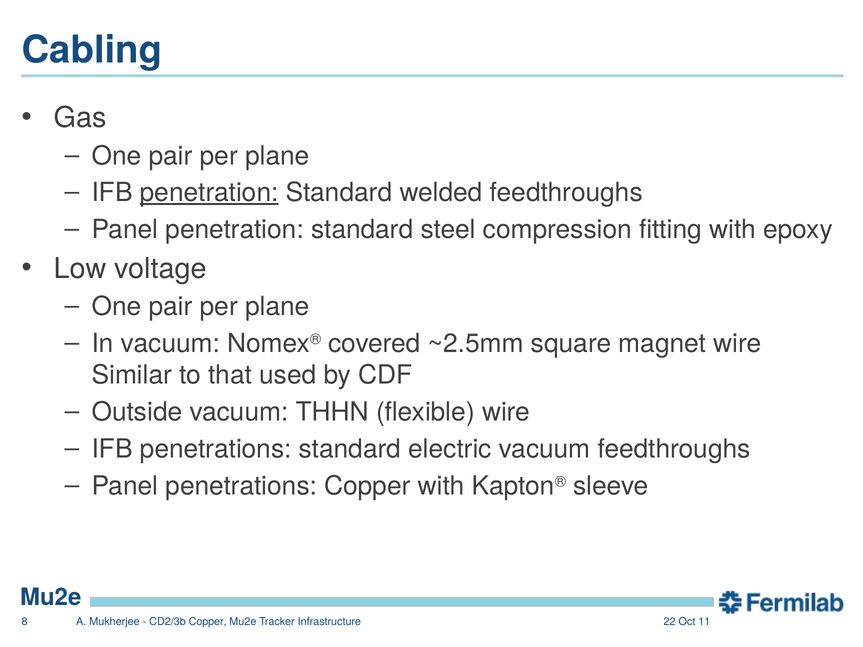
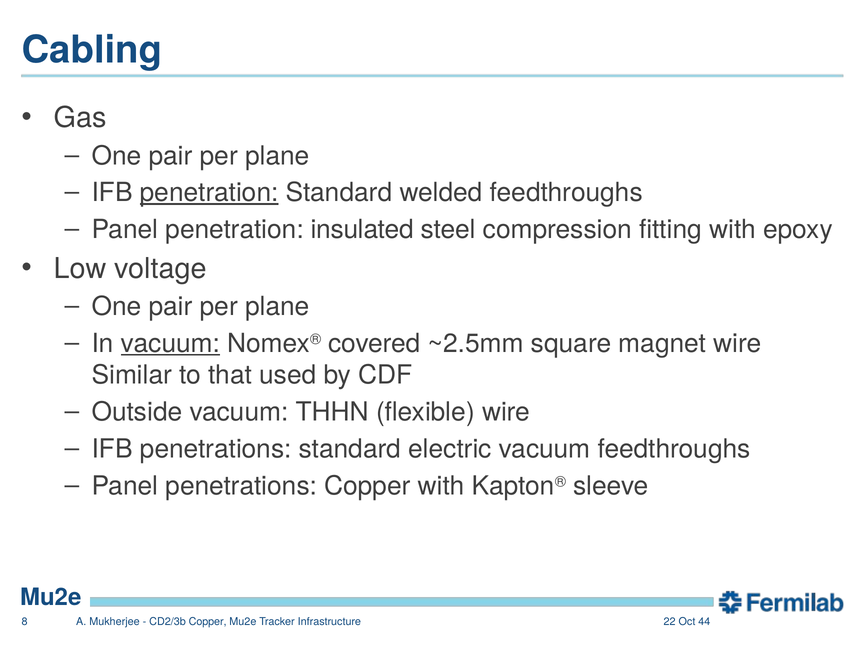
Panel penetration standard: standard -> insulated
vacuum at (170, 344) underline: none -> present
11: 11 -> 44
